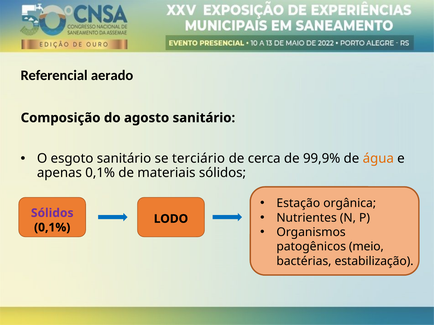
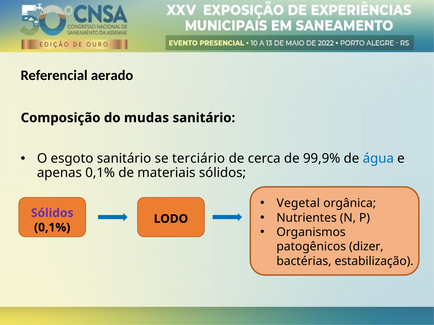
agosto: agosto -> mudas
água colour: orange -> blue
Estação: Estação -> Vegetal
meio: meio -> dizer
